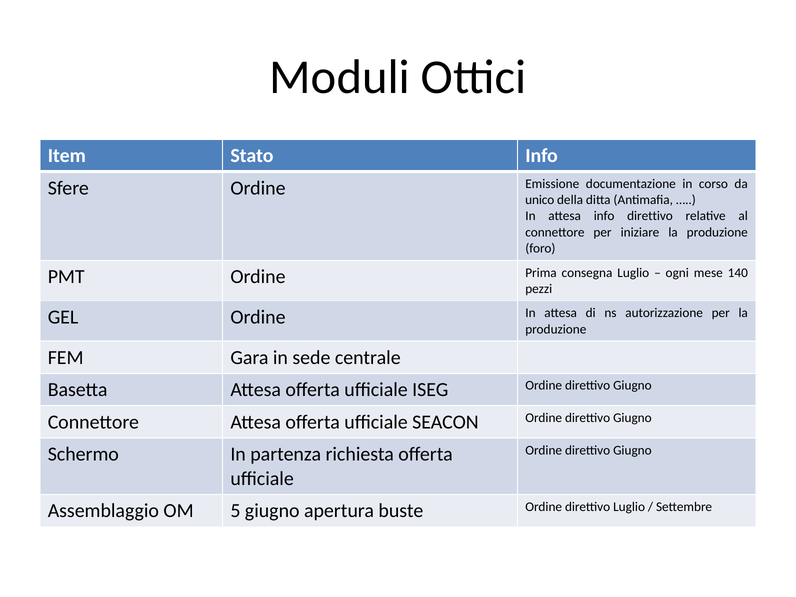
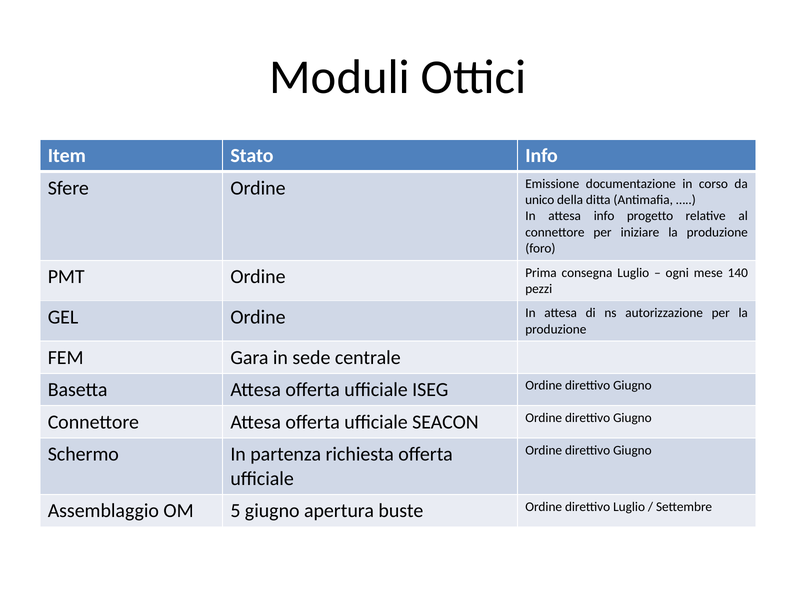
info direttivo: direttivo -> progetto
